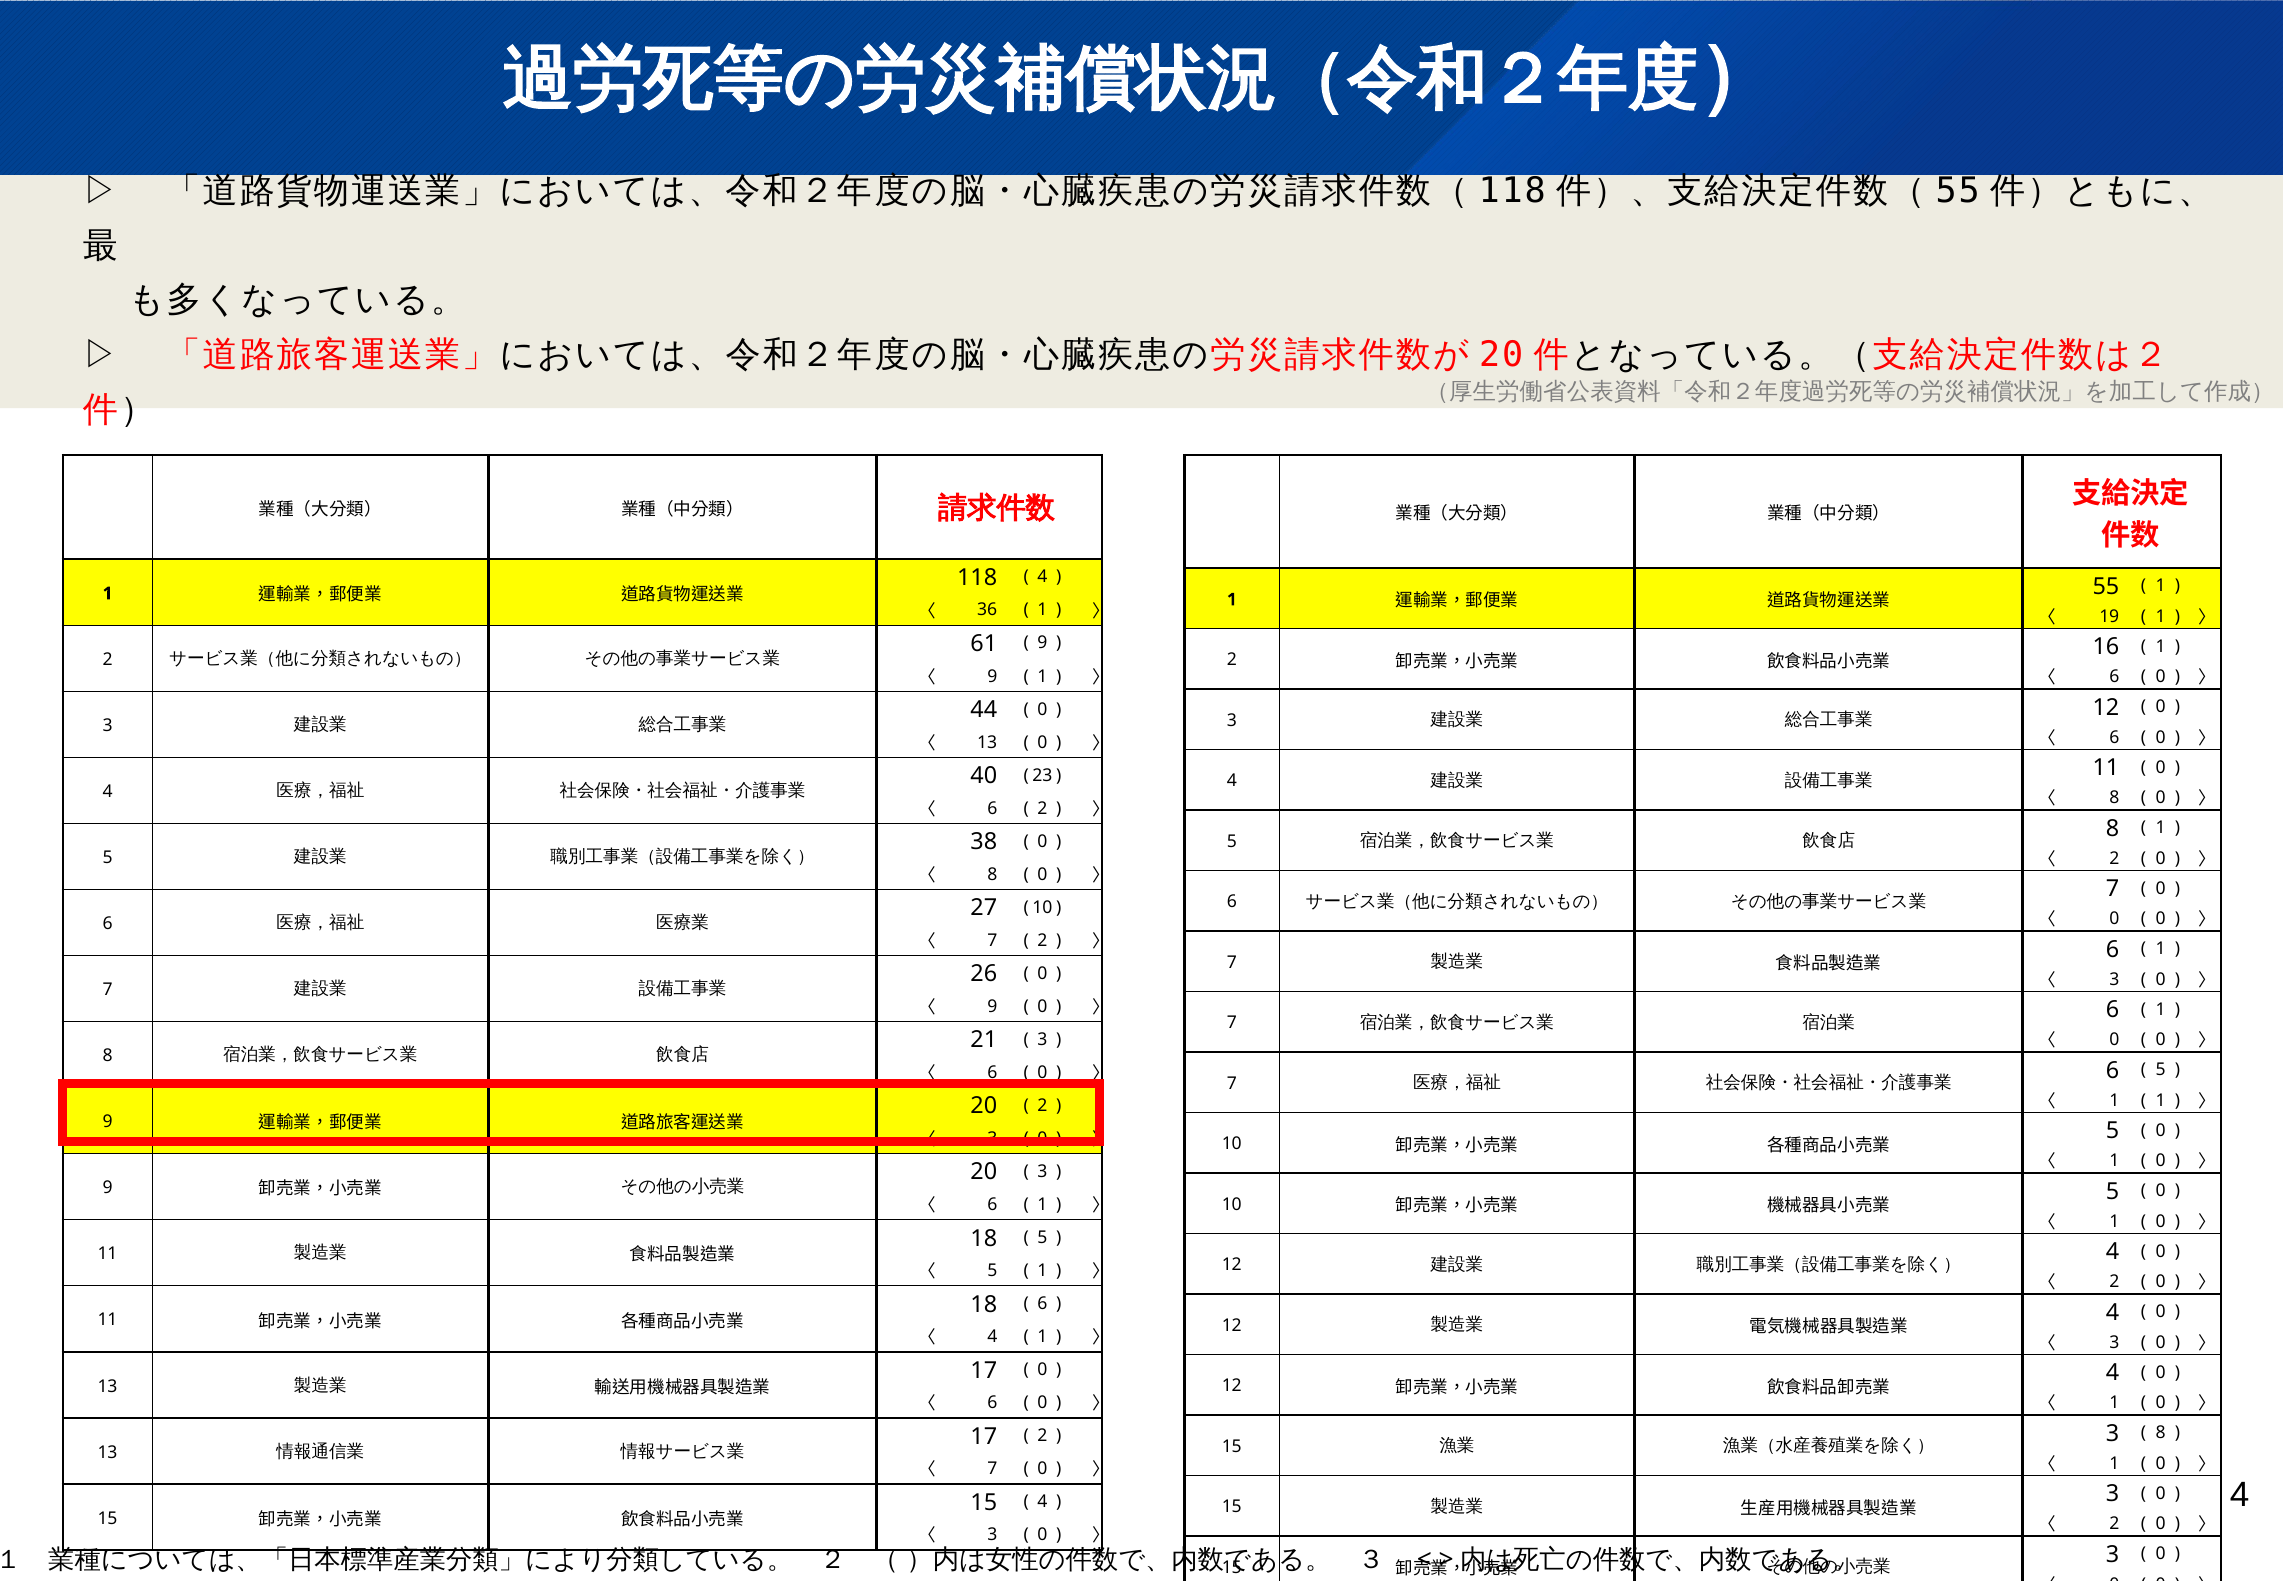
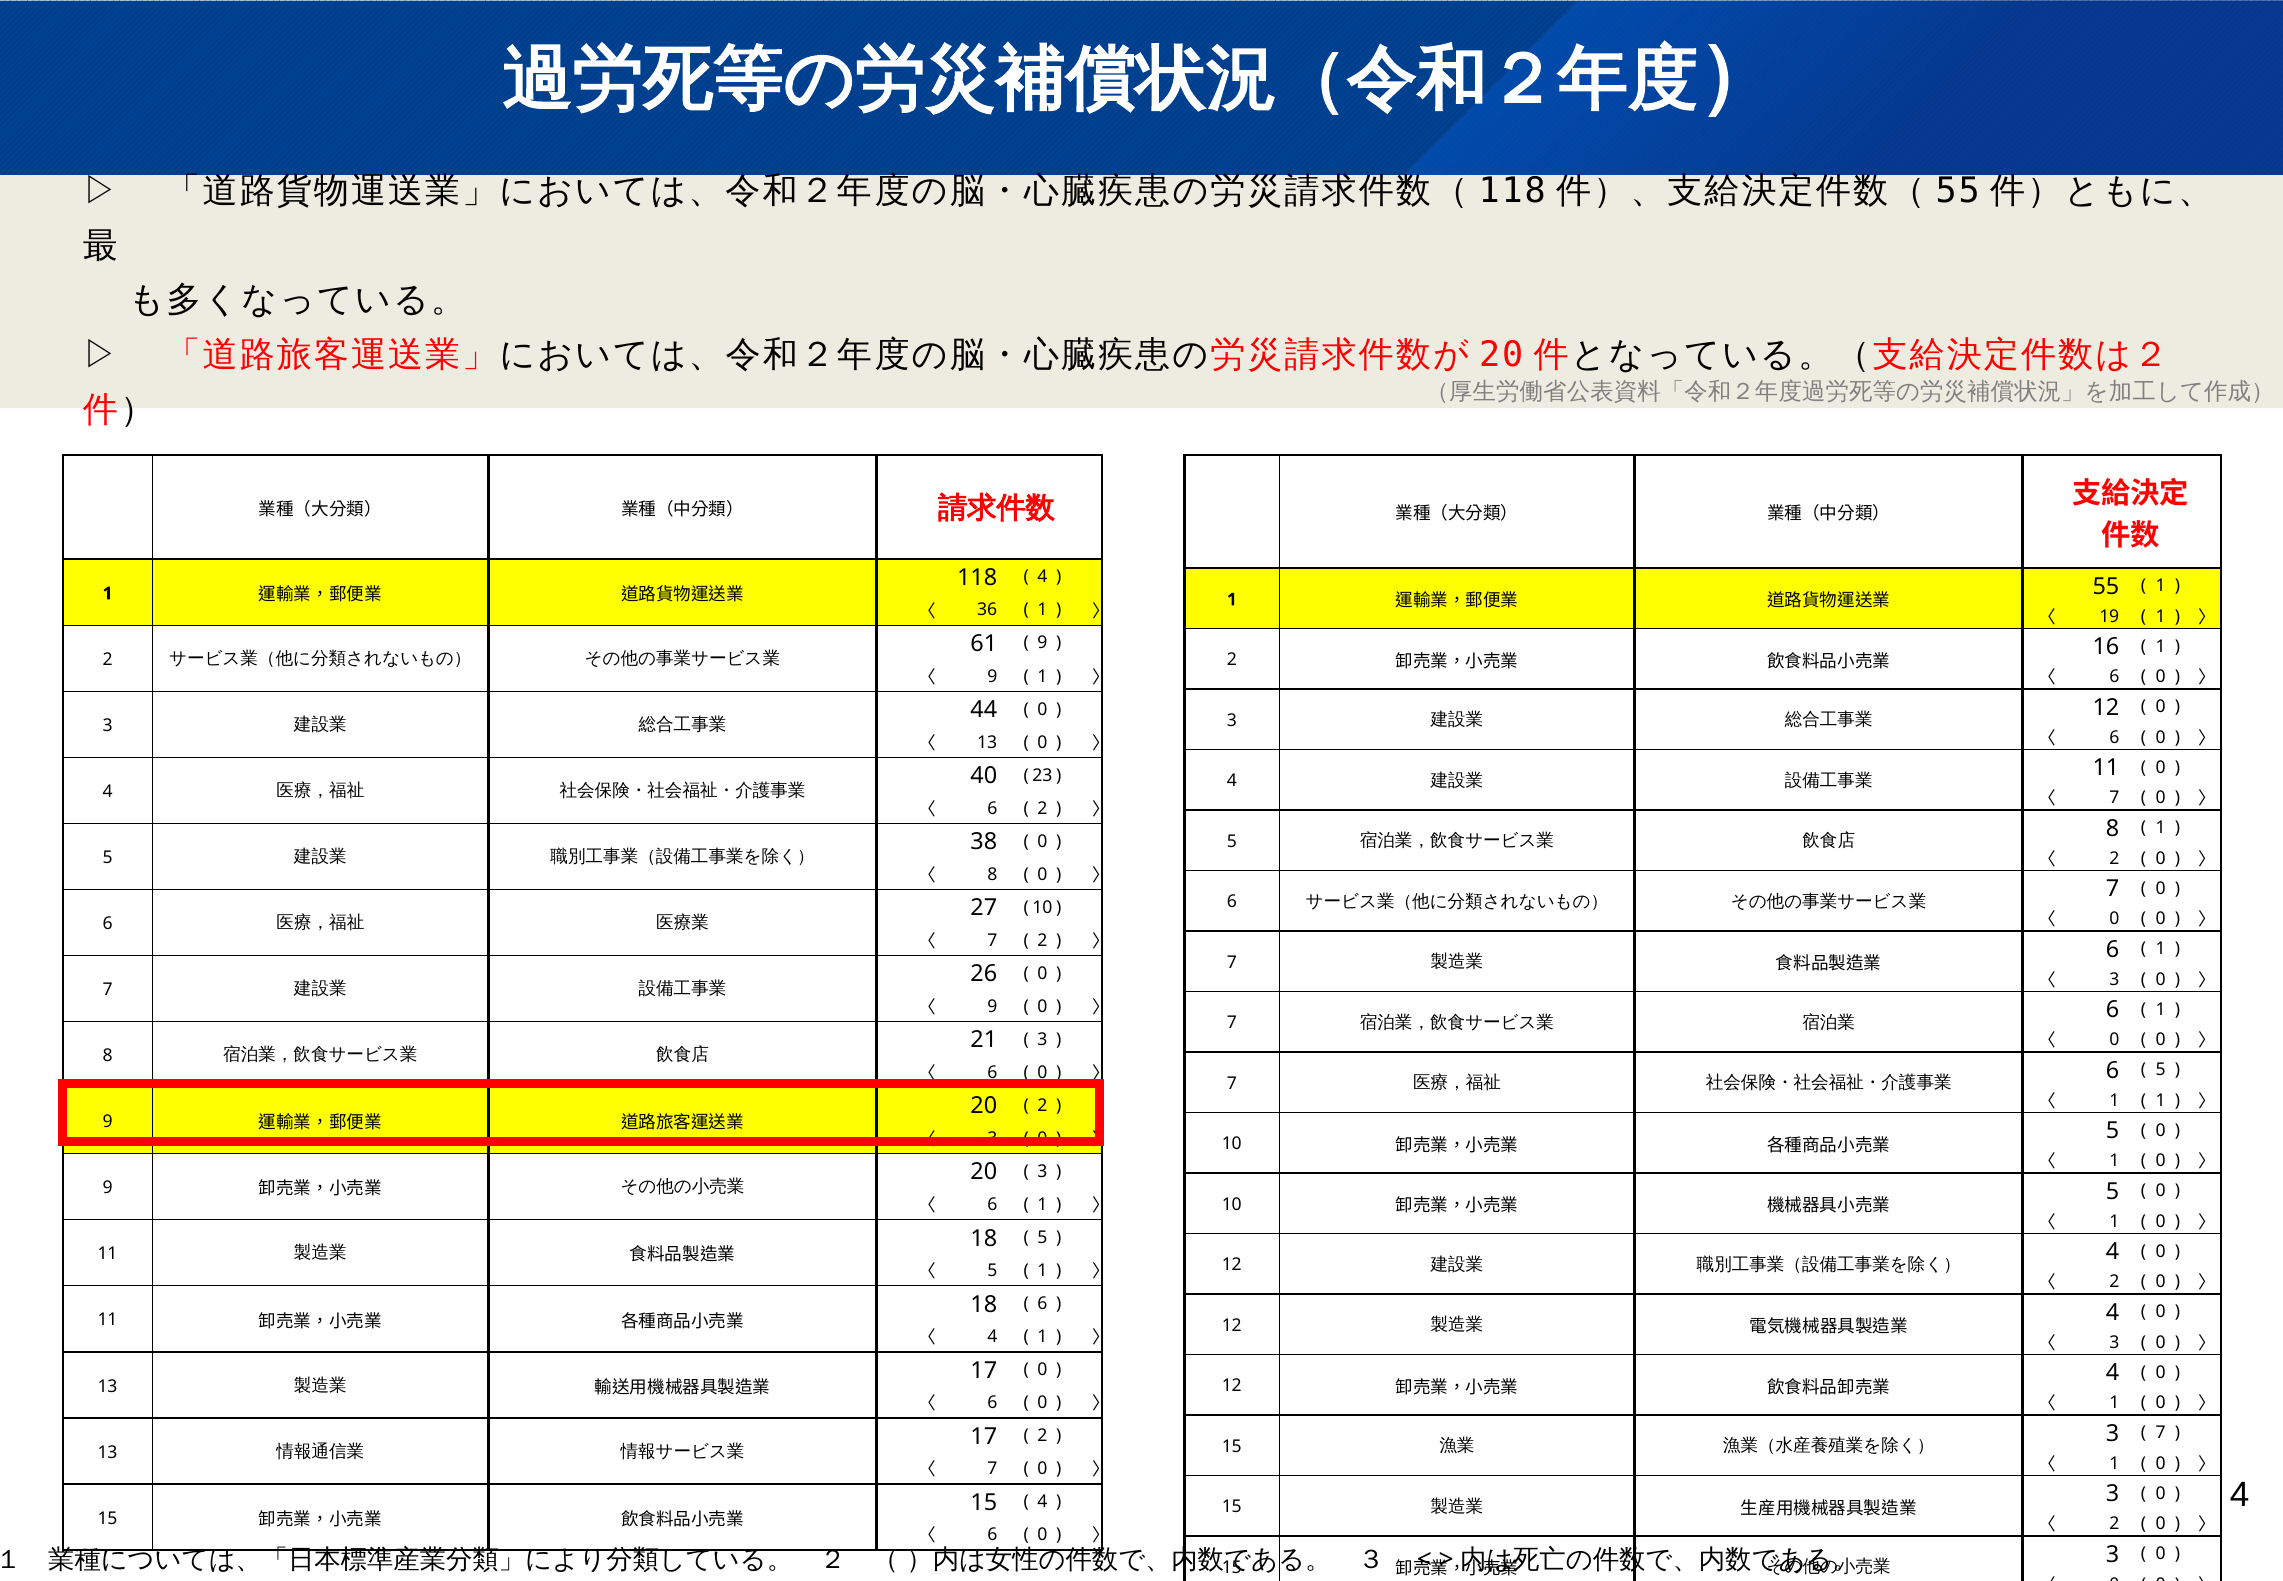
8 at (2114, 798): 8 -> 7
8 at (2161, 1433): 8 -> 7
3 at (992, 1535): 3 -> 6
